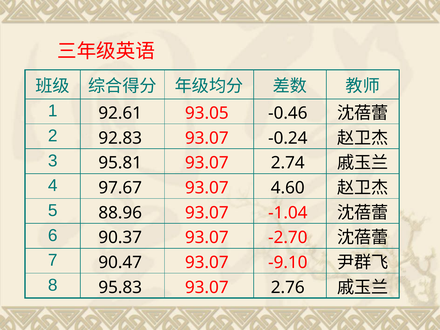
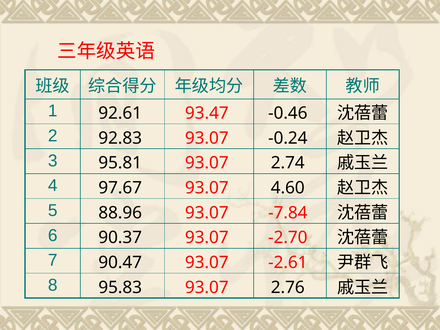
93.05: 93.05 -> 93.47
-1.04: -1.04 -> -7.84
-9.10: -9.10 -> -2.61
